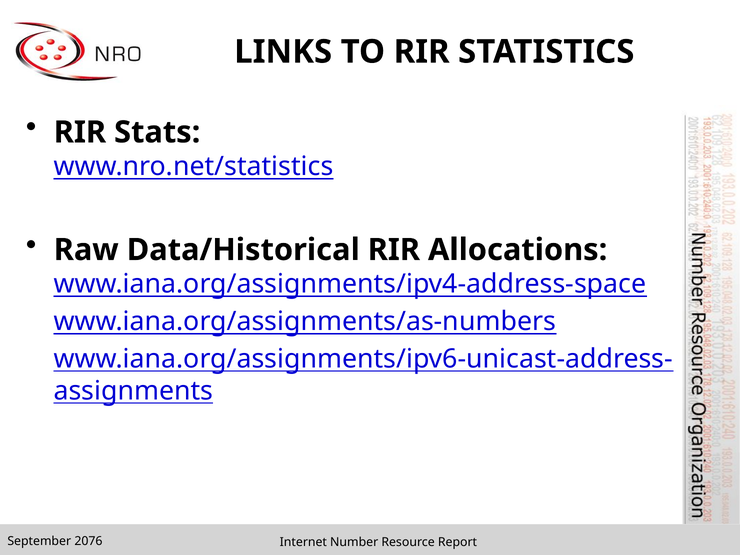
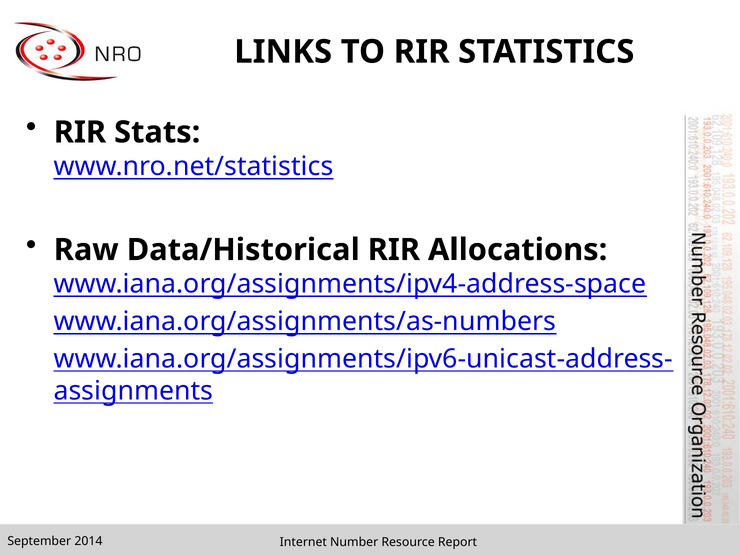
2076: 2076 -> 2014
